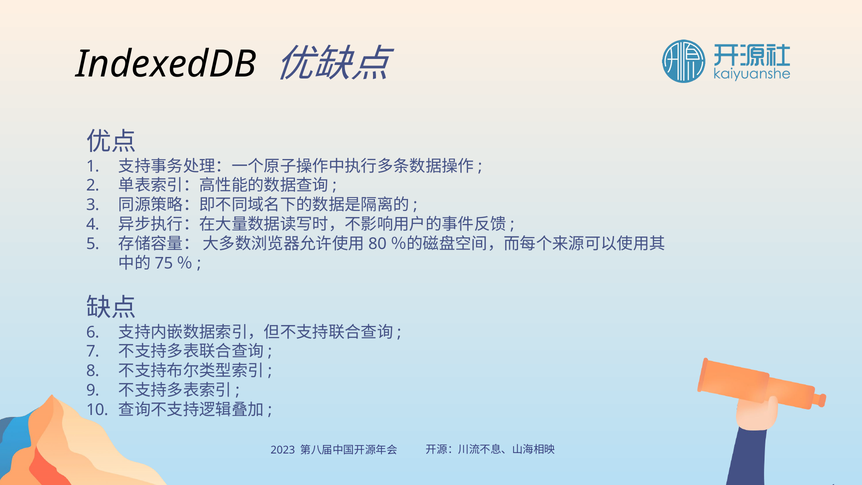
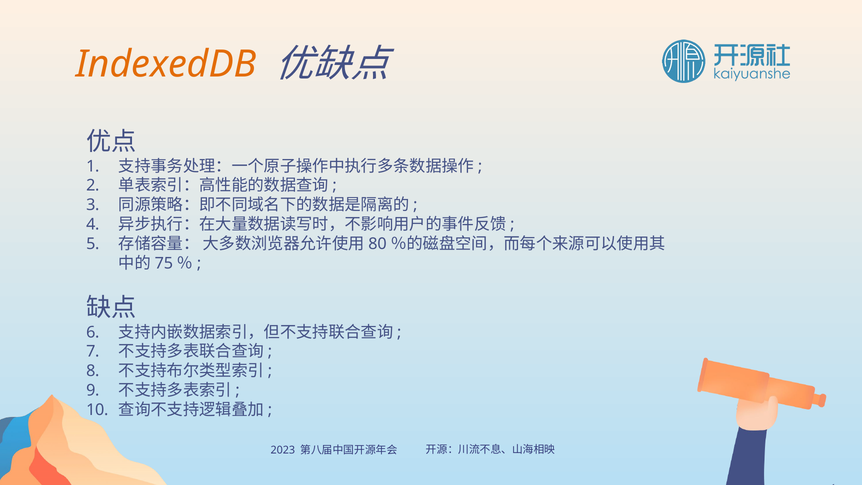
IndexedDB colour: black -> orange
